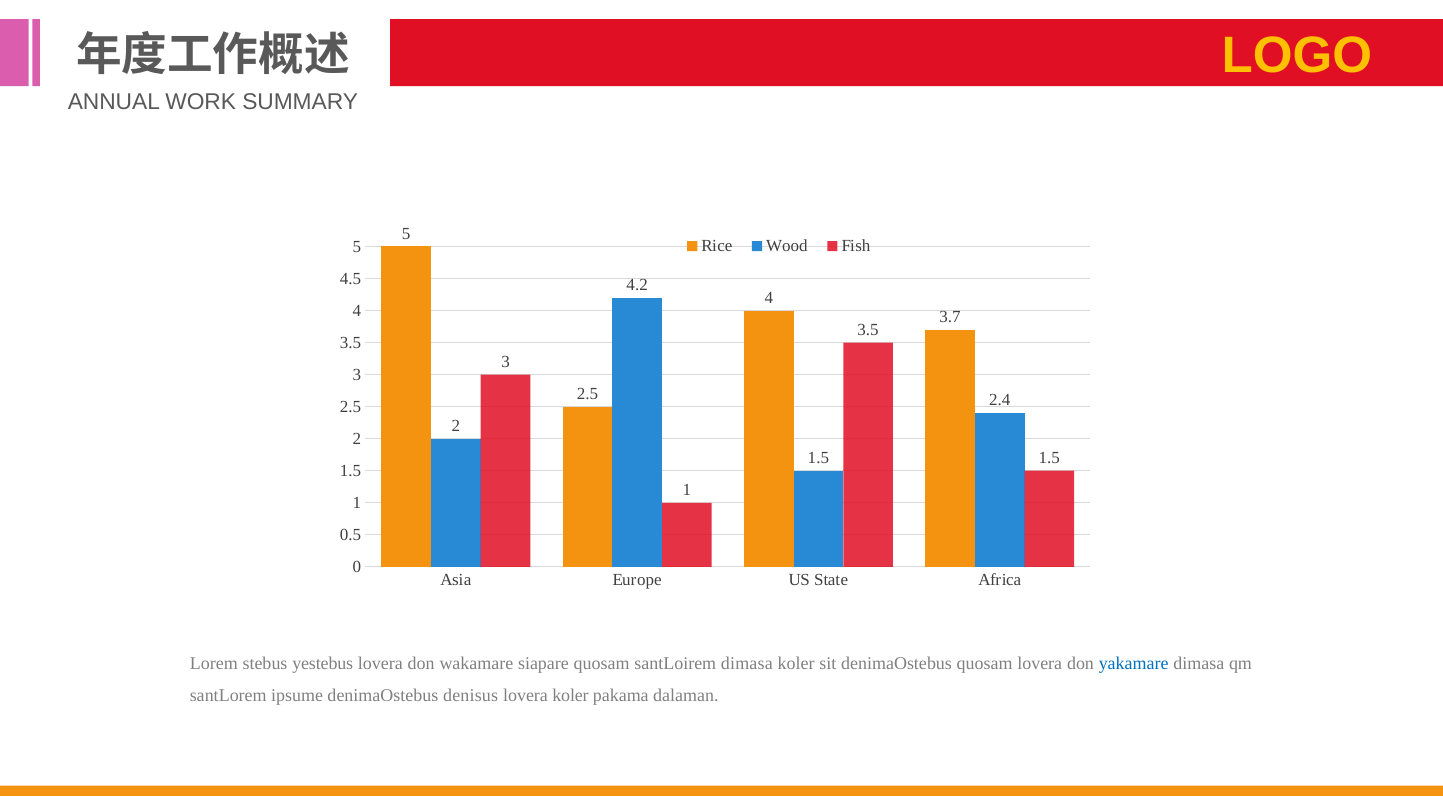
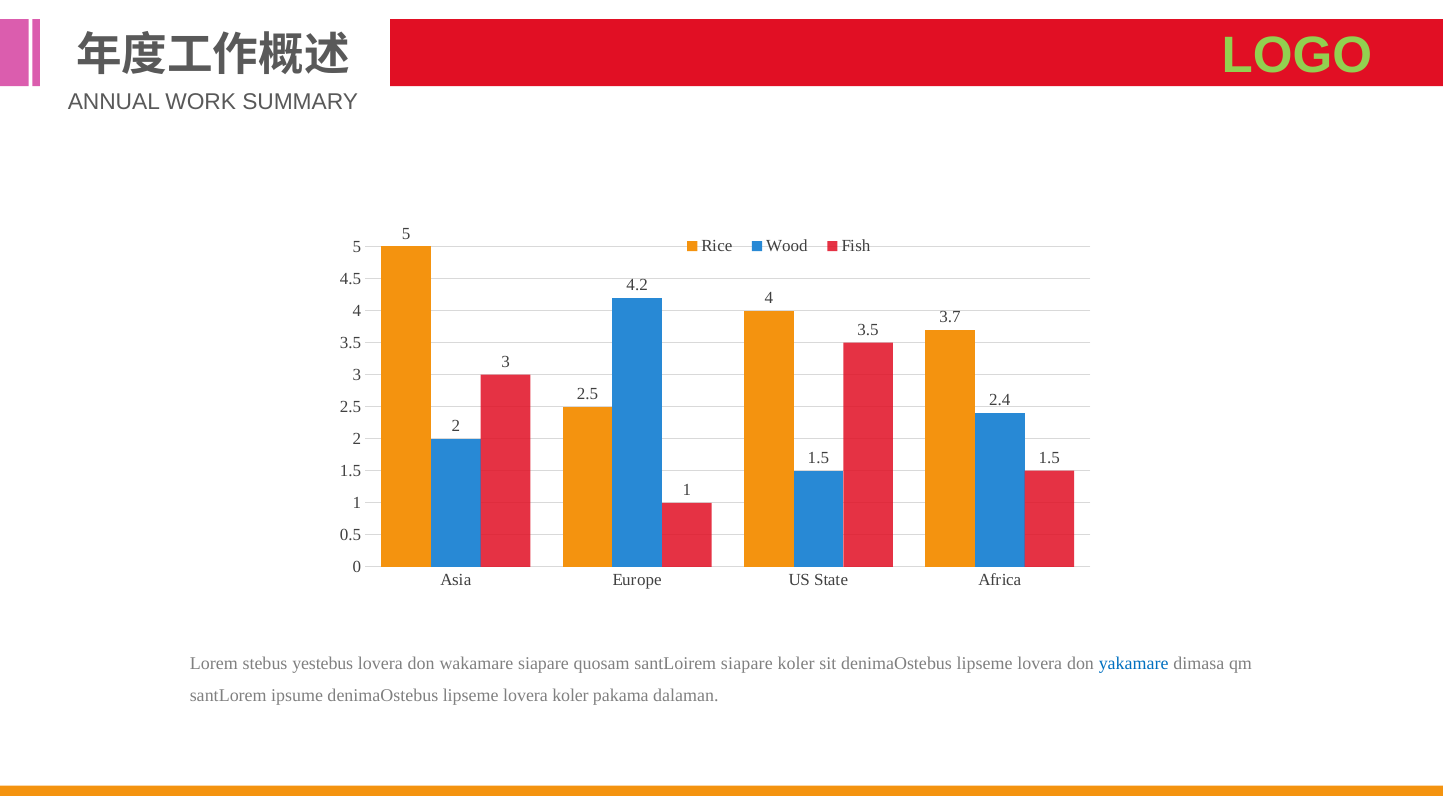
LOGO colour: yellow -> light green
santLoirem dimasa: dimasa -> siapare
sit denimaOstebus quosam: quosam -> lipseme
ipsume denimaOstebus denisus: denisus -> lipseme
